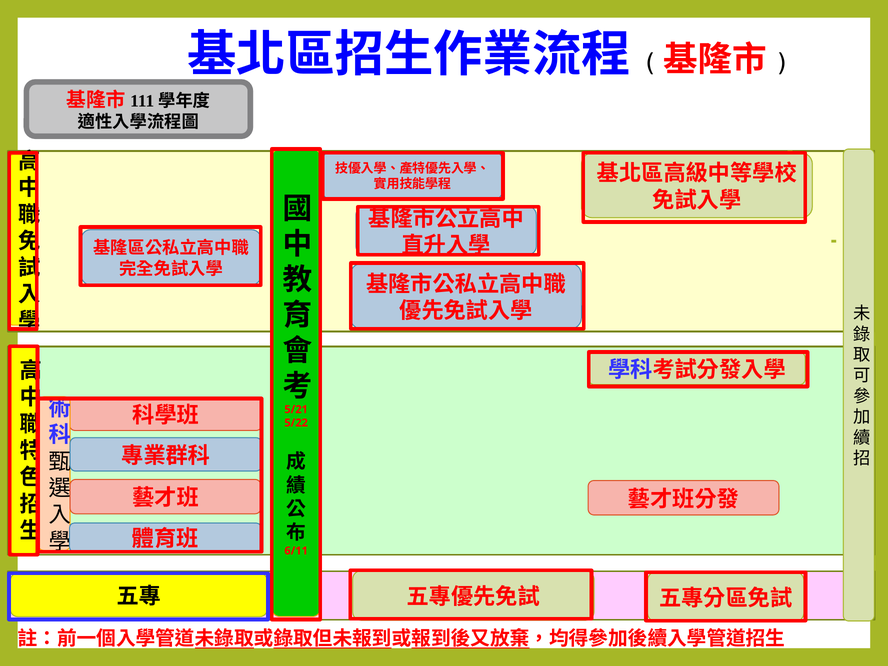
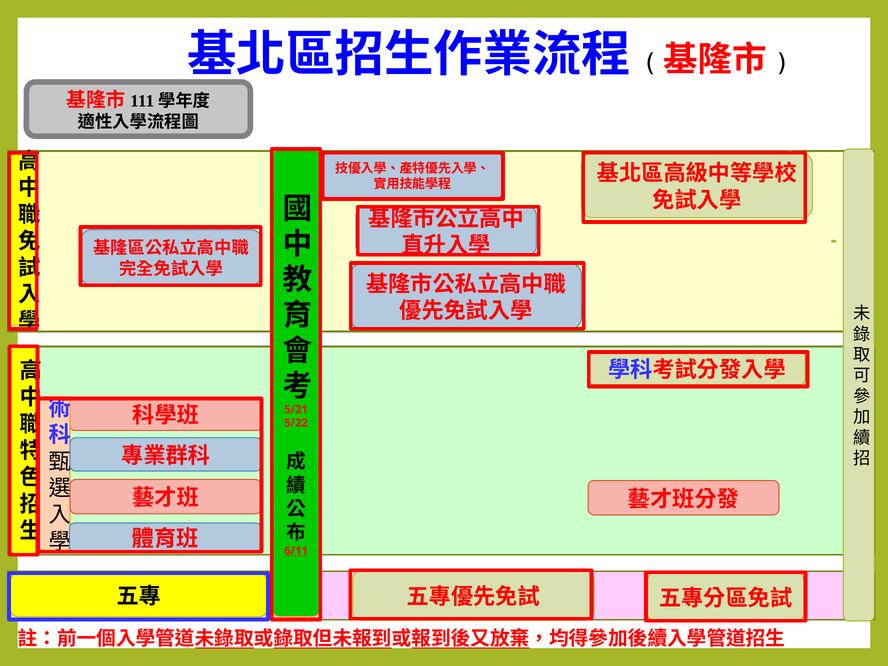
6/11 underline: none -> present
